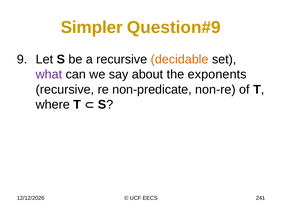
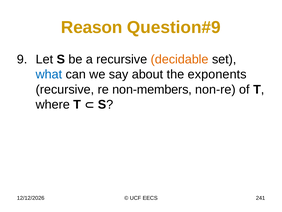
Simpler: Simpler -> Reason
what colour: purple -> blue
non-predicate: non-predicate -> non-members
